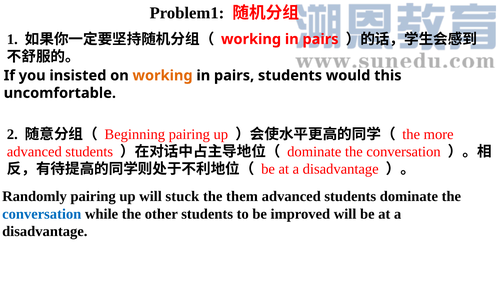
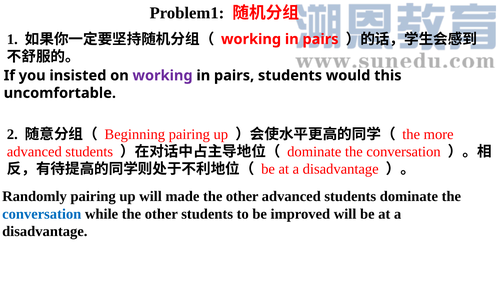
working at (163, 76) colour: orange -> purple
stuck: stuck -> made
them at (242, 197): them -> other
